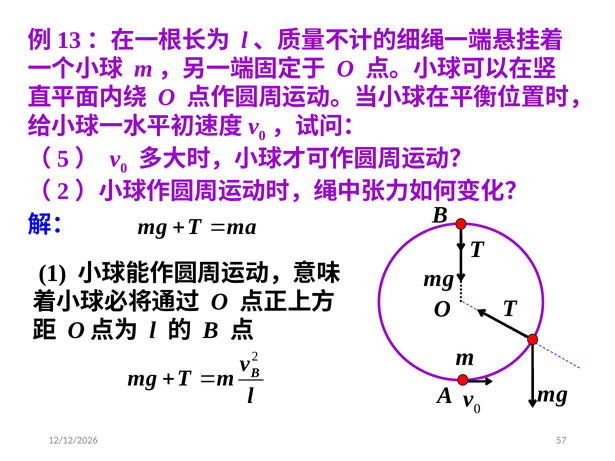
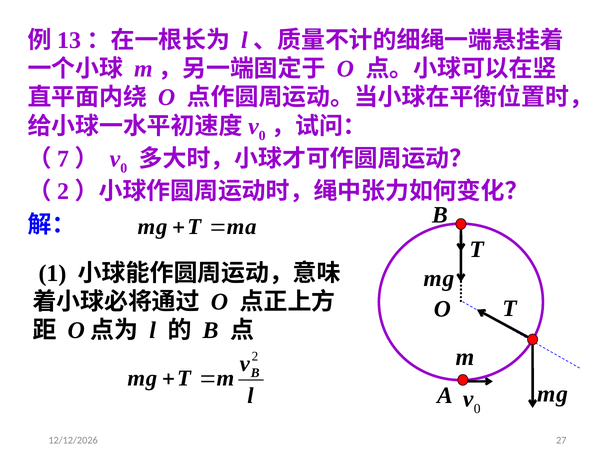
5: 5 -> 7
57: 57 -> 27
